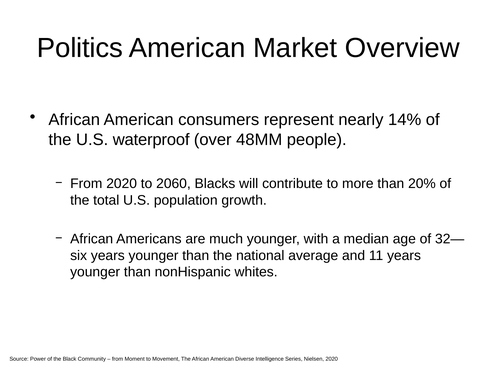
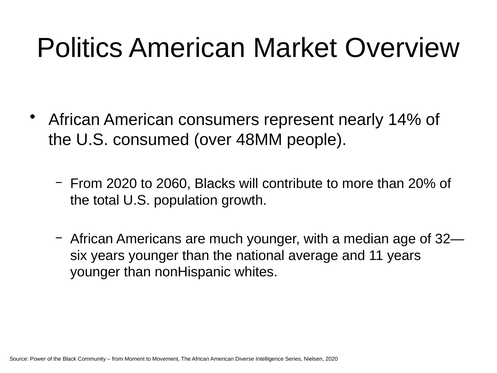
waterproof: waterproof -> consumed
